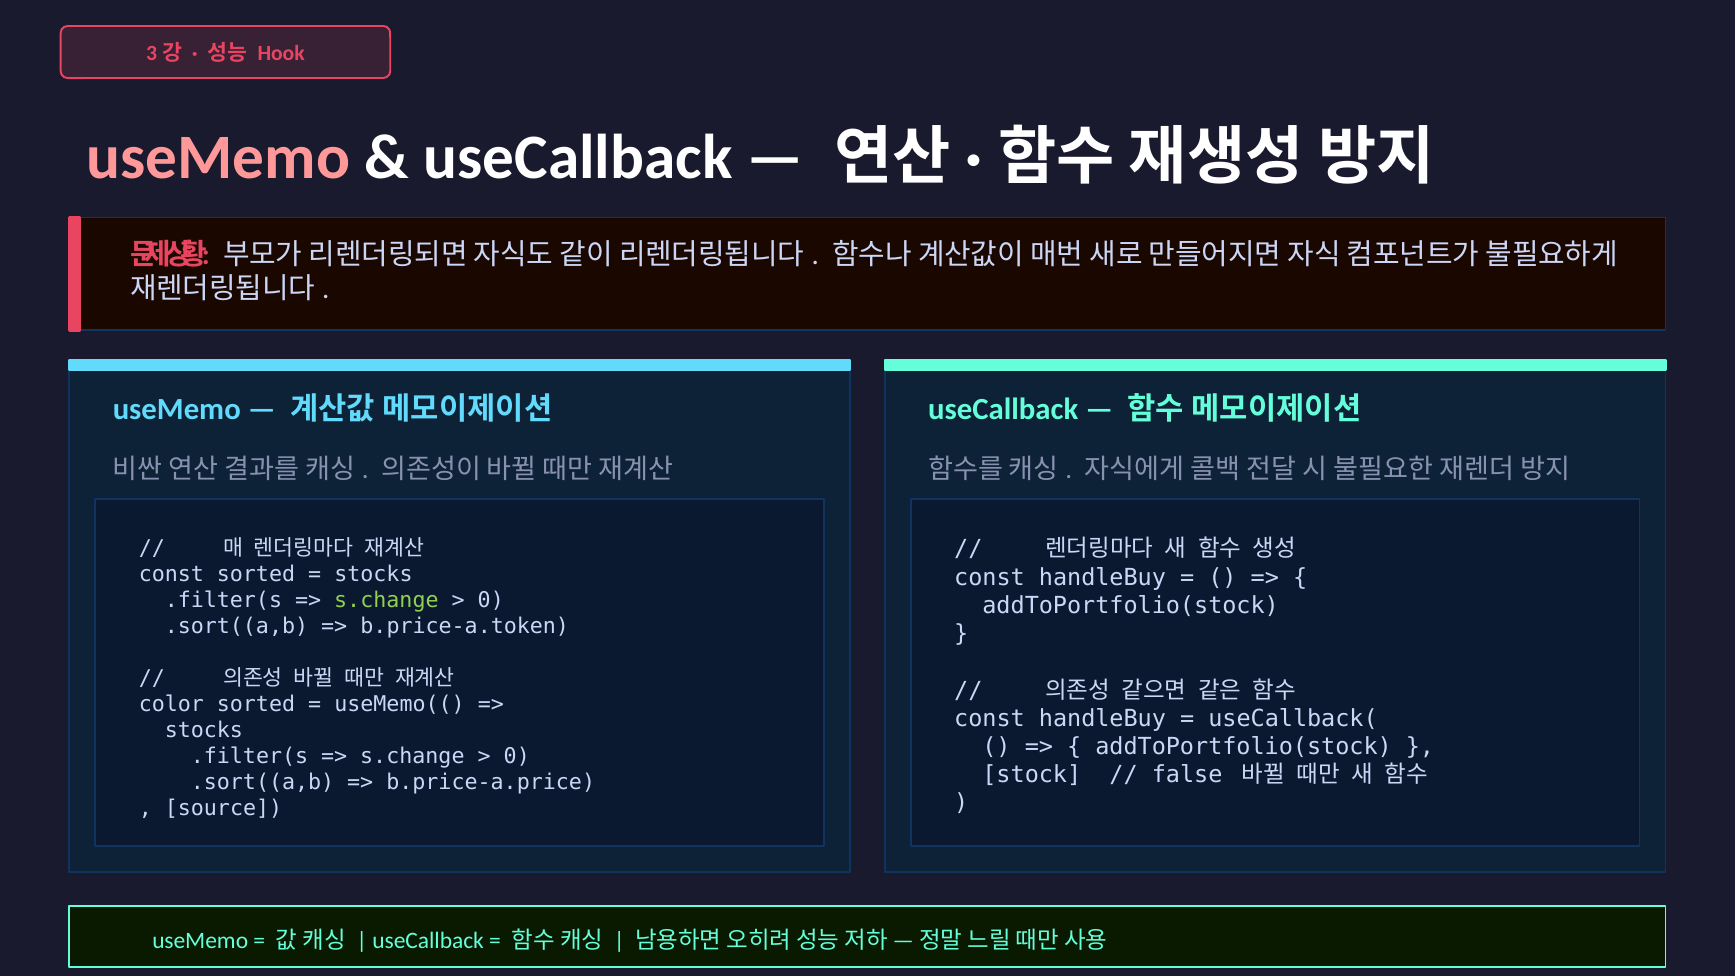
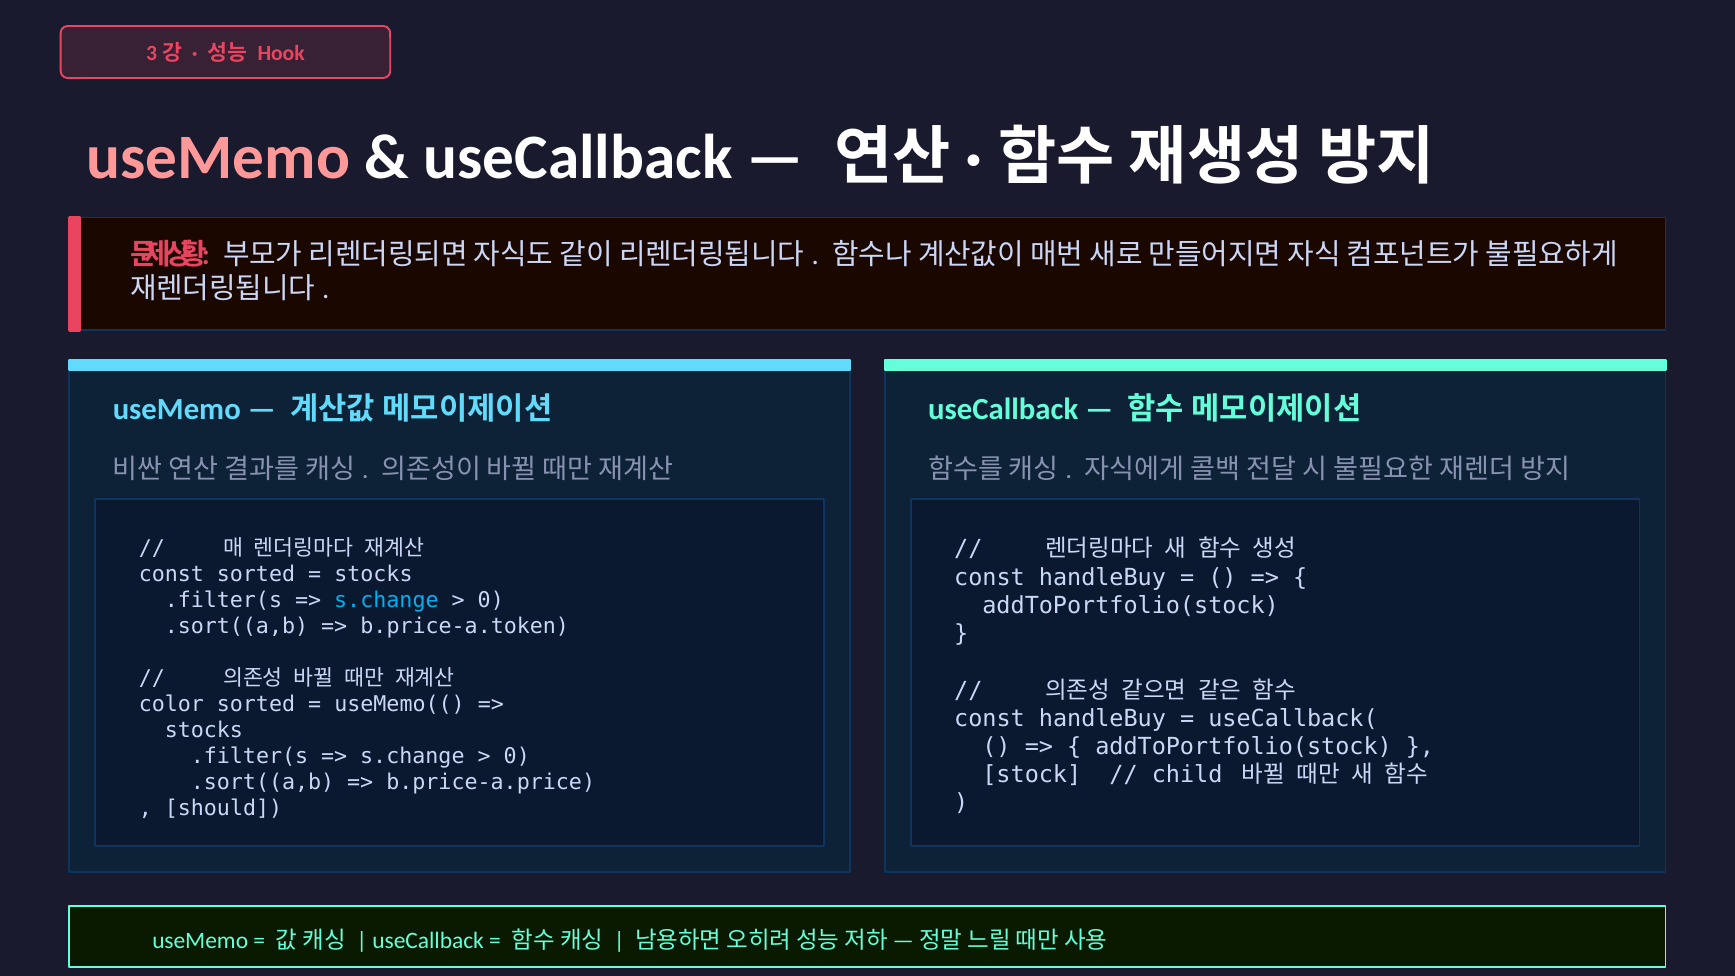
s.change at (386, 600) colour: light green -> light blue
false: false -> child
source: source -> should
